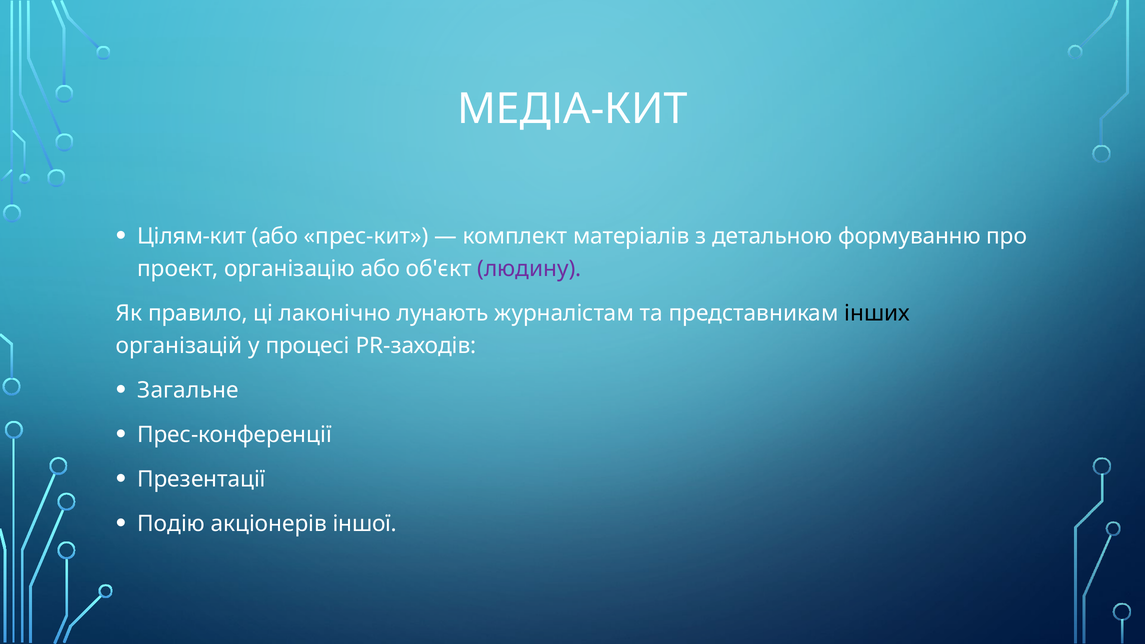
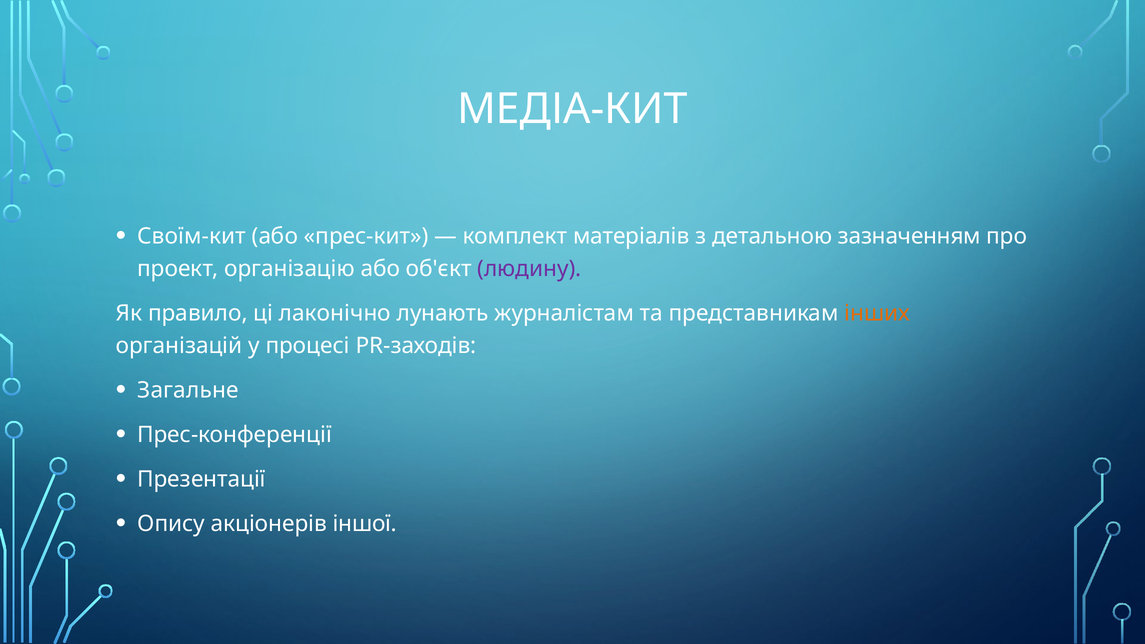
Цілям-кит: Цілям-кит -> Своїм-кит
формуванню: формуванню -> зазначенням
інших colour: black -> orange
Подію: Подію -> Опису
